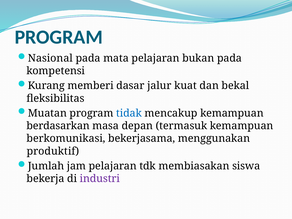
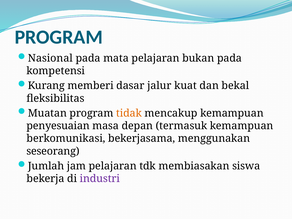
tidak colour: blue -> orange
berdasarkan: berdasarkan -> penyesuaian
produktif: produktif -> seseorang
